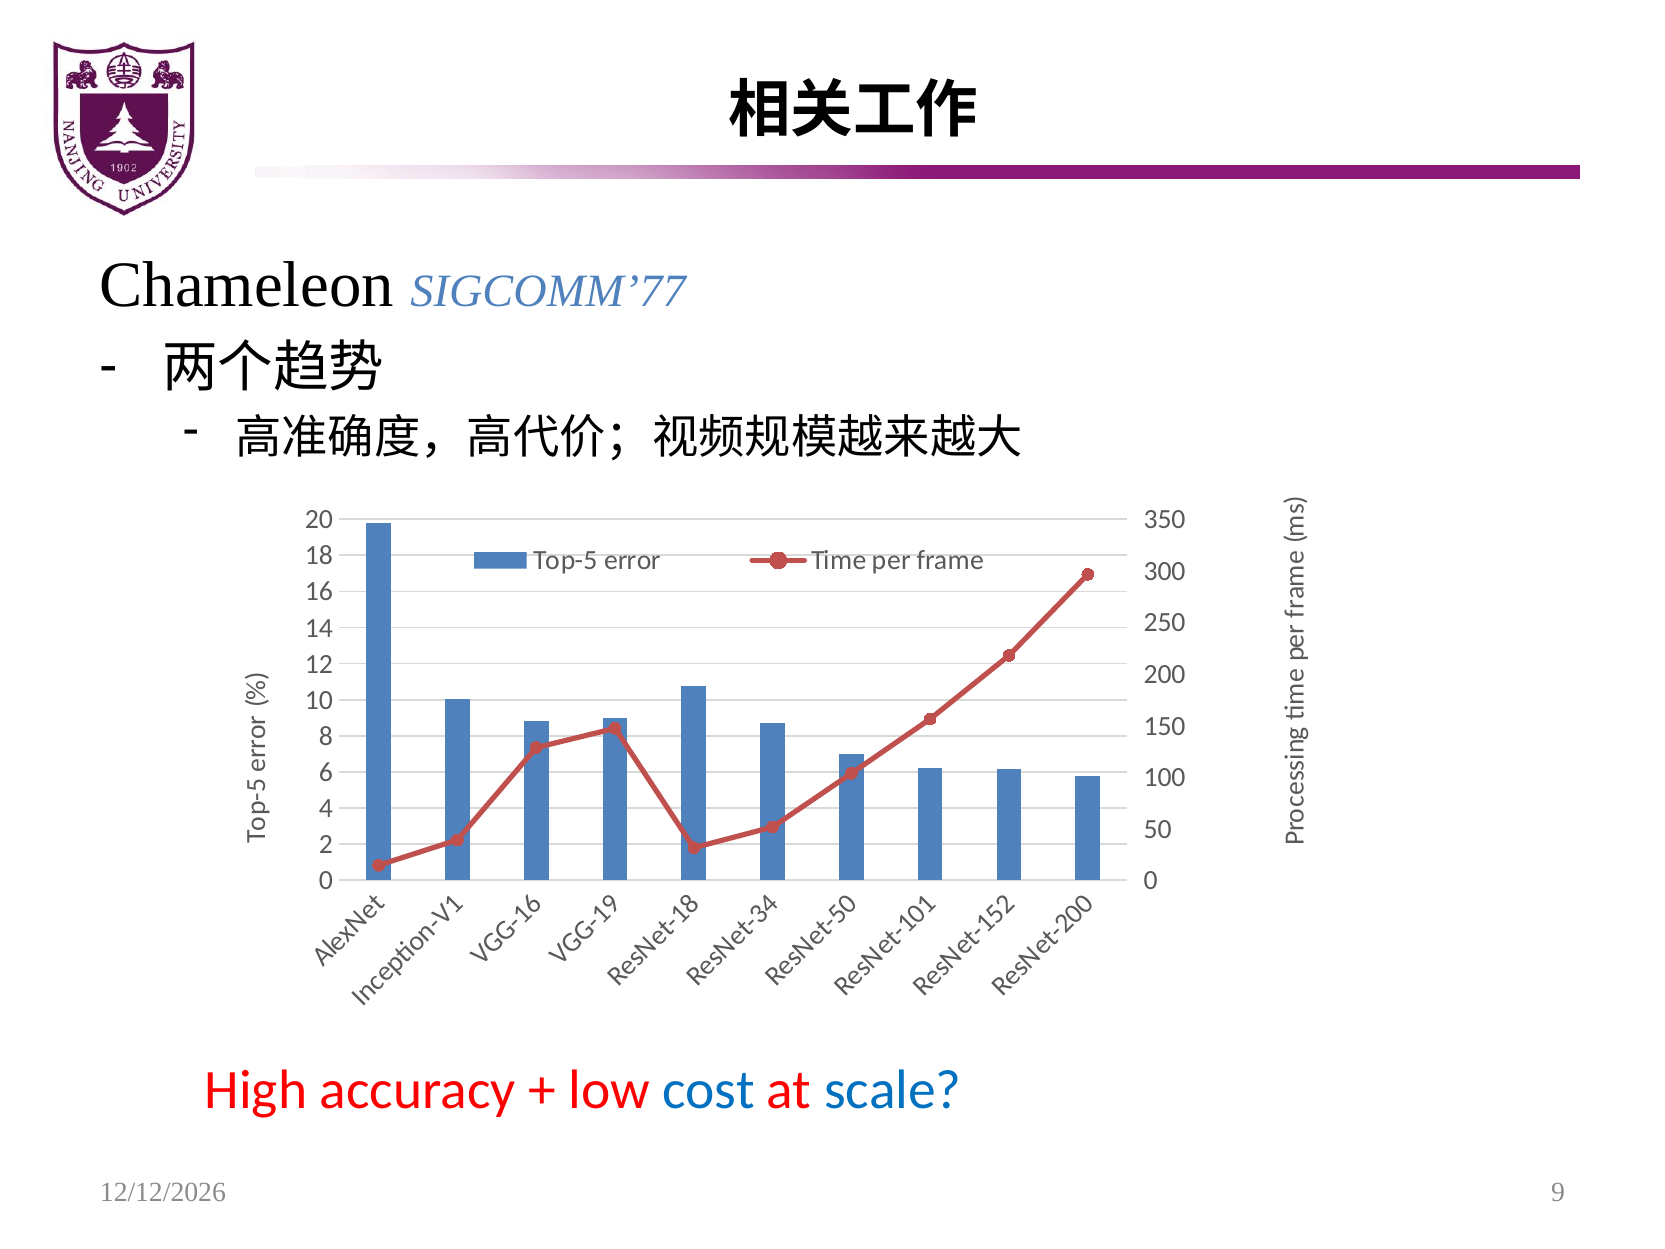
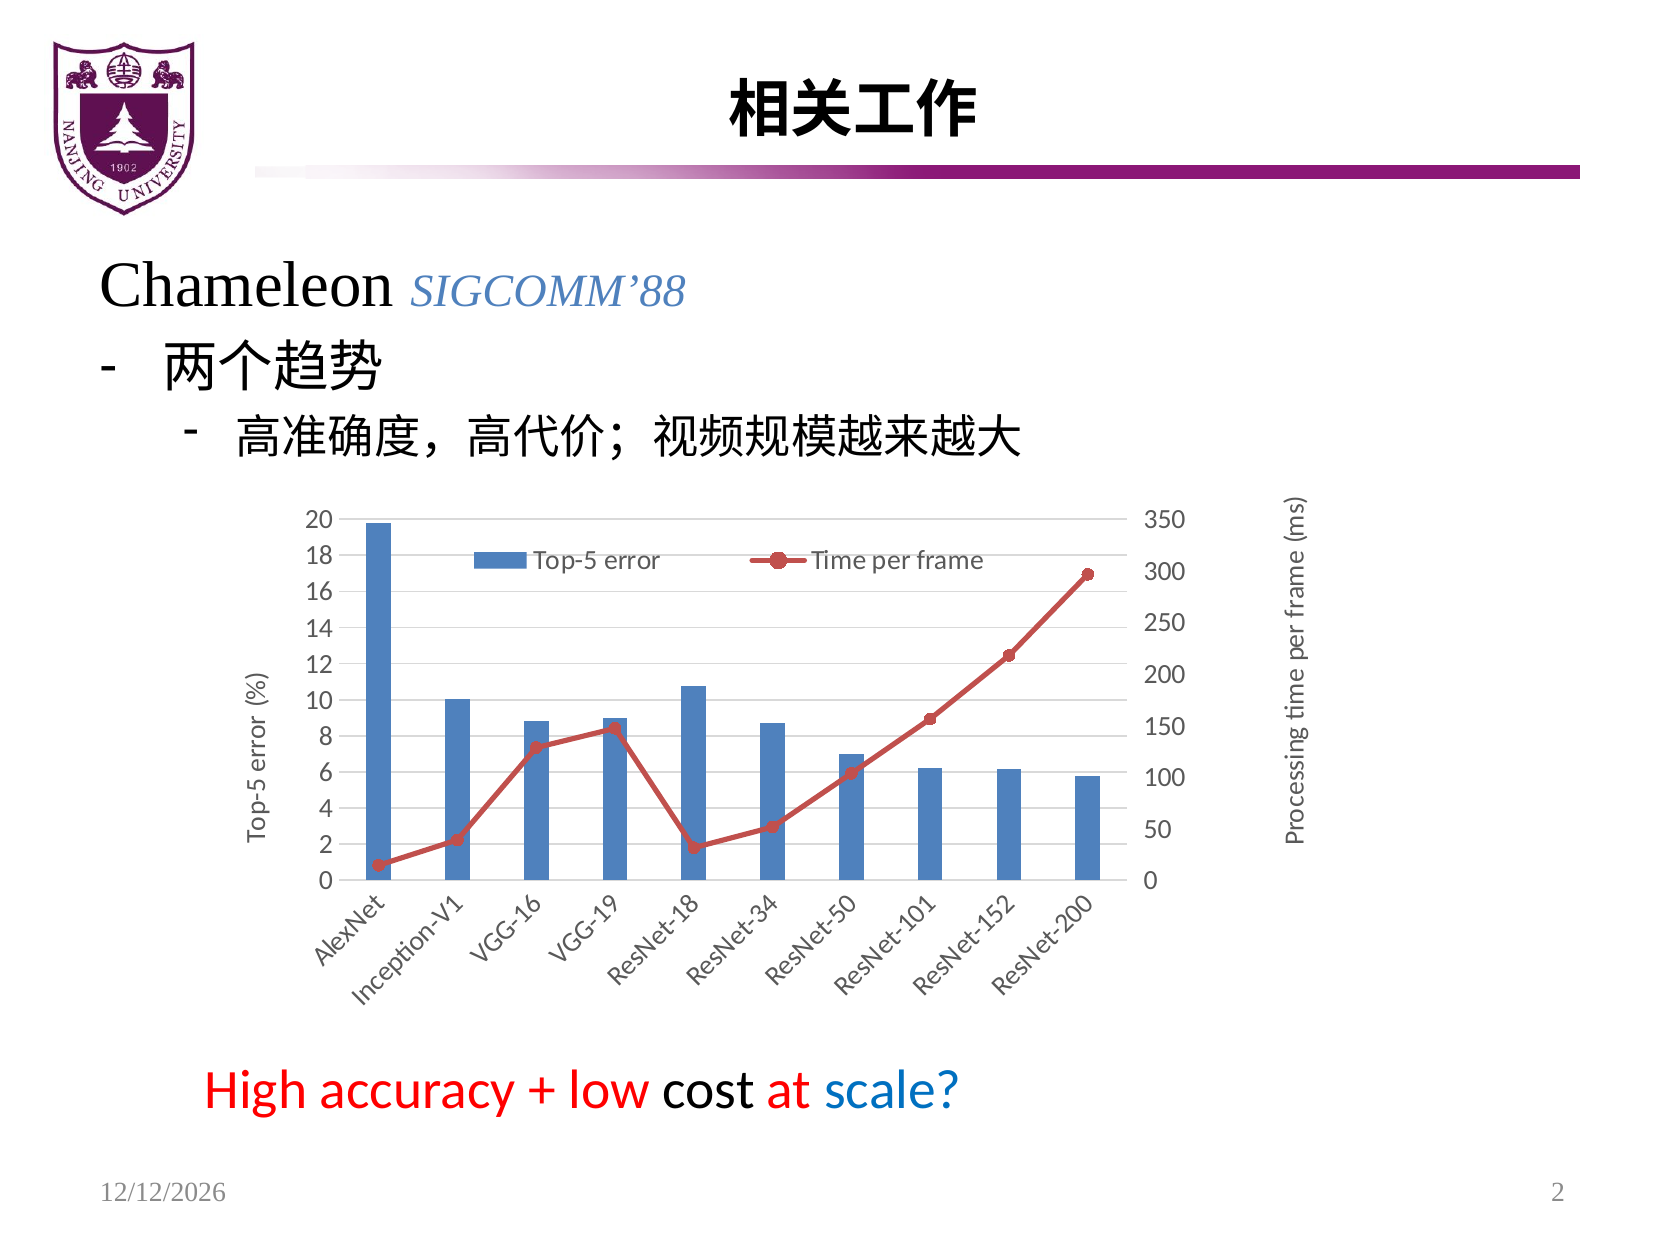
SIGCOMM’77: SIGCOMM’77 -> SIGCOMM’88
cost colour: blue -> black
9 at (1558, 1193): 9 -> 2
